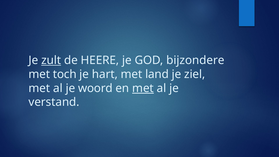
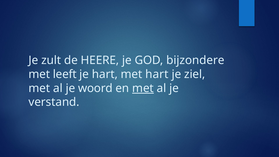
zult underline: present -> none
toch: toch -> leeft
met land: land -> hart
